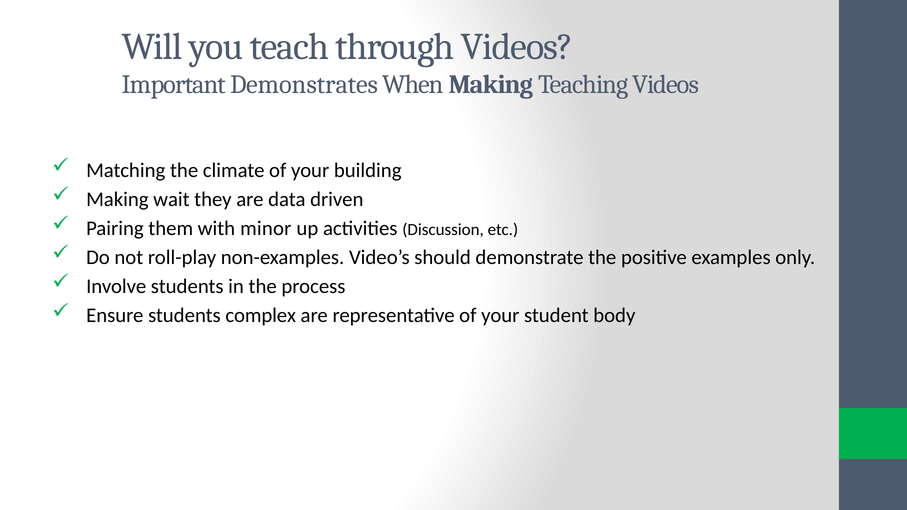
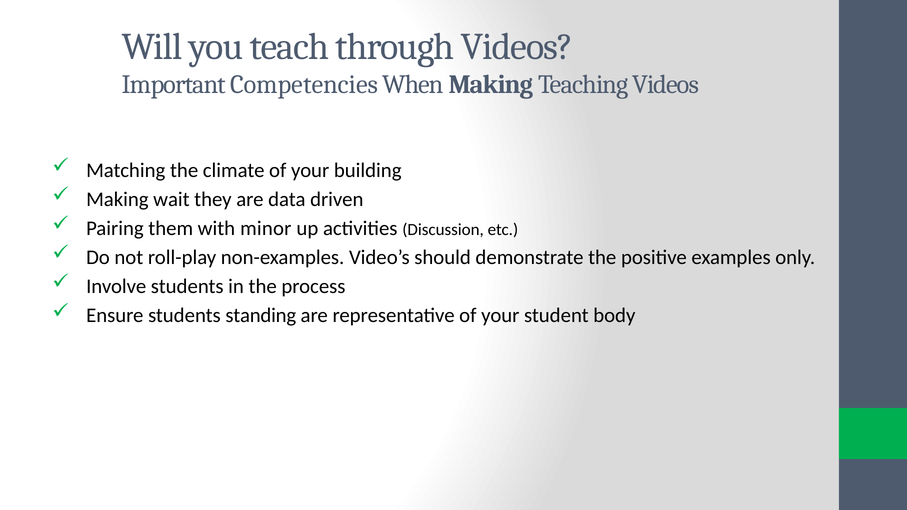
Demonstrates: Demonstrates -> Competencies
complex: complex -> standing
